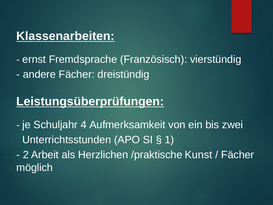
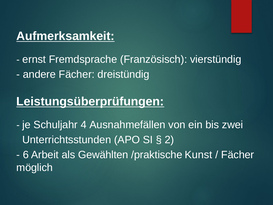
Klassenarbeiten: Klassenarbeiten -> Aufmerksamkeit
Aufmerksamkeit: Aufmerksamkeit -> Ausnahmefällen
1: 1 -> 2
2: 2 -> 6
Herzlichen: Herzlichen -> Gewählten
